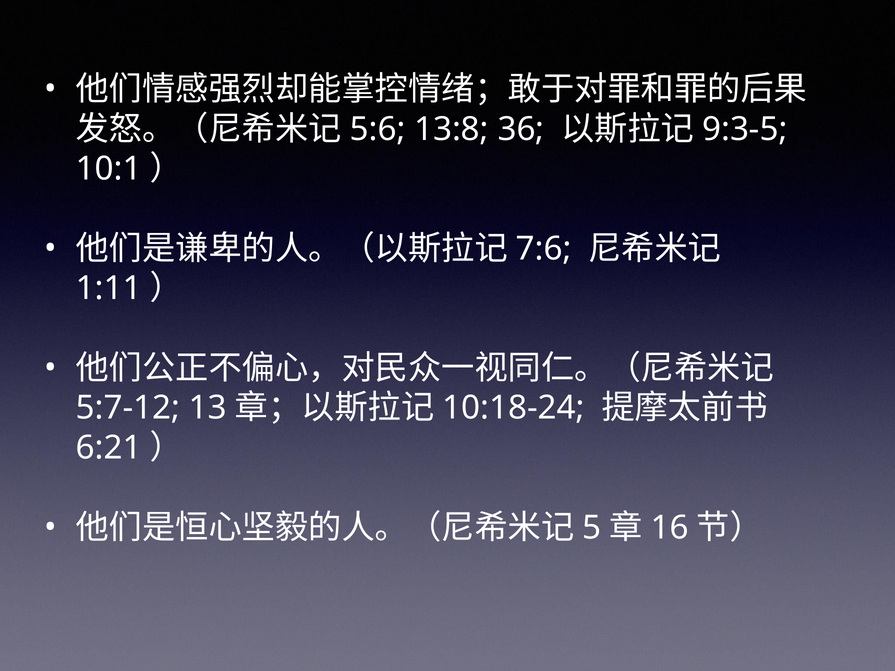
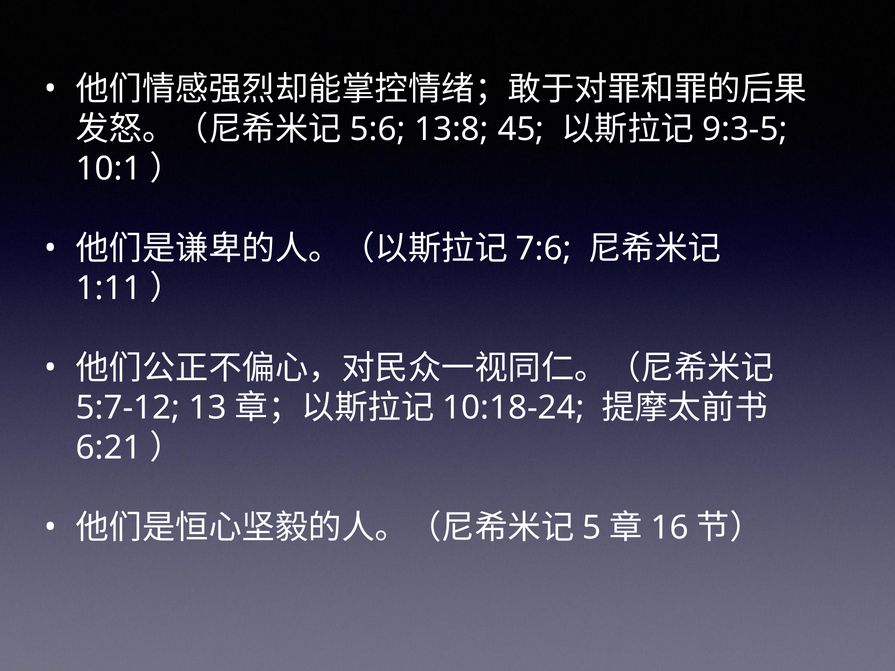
36: 36 -> 45
